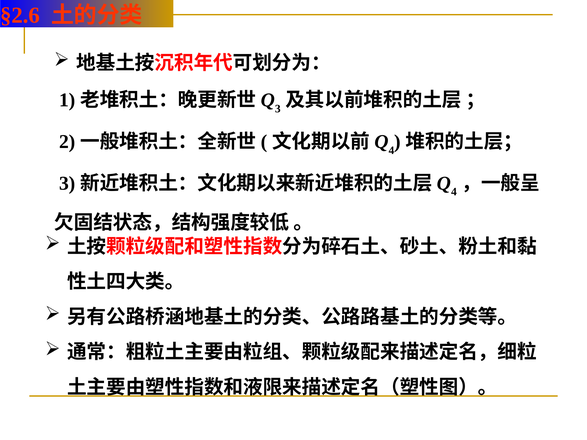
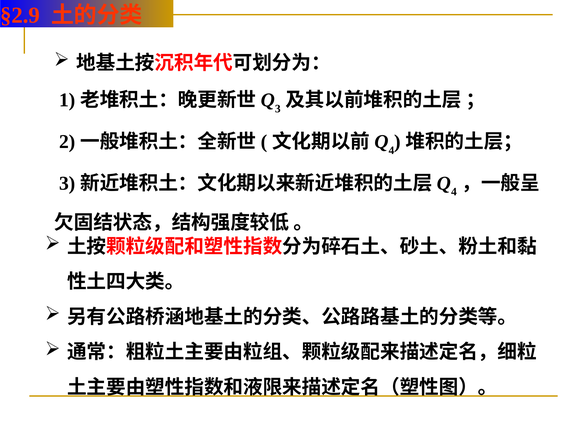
§2.6: §2.6 -> §2.9
